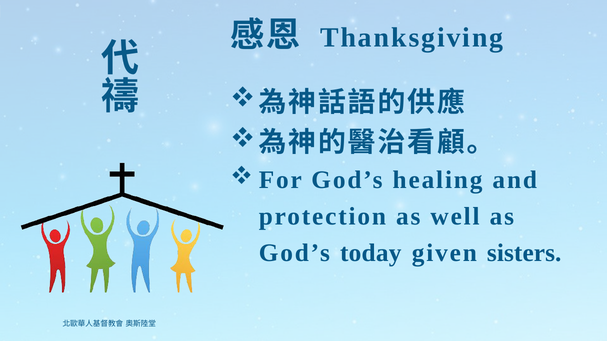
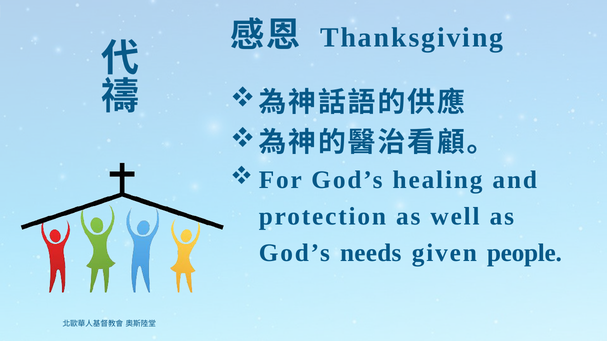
today: today -> needs
sisters: sisters -> people
